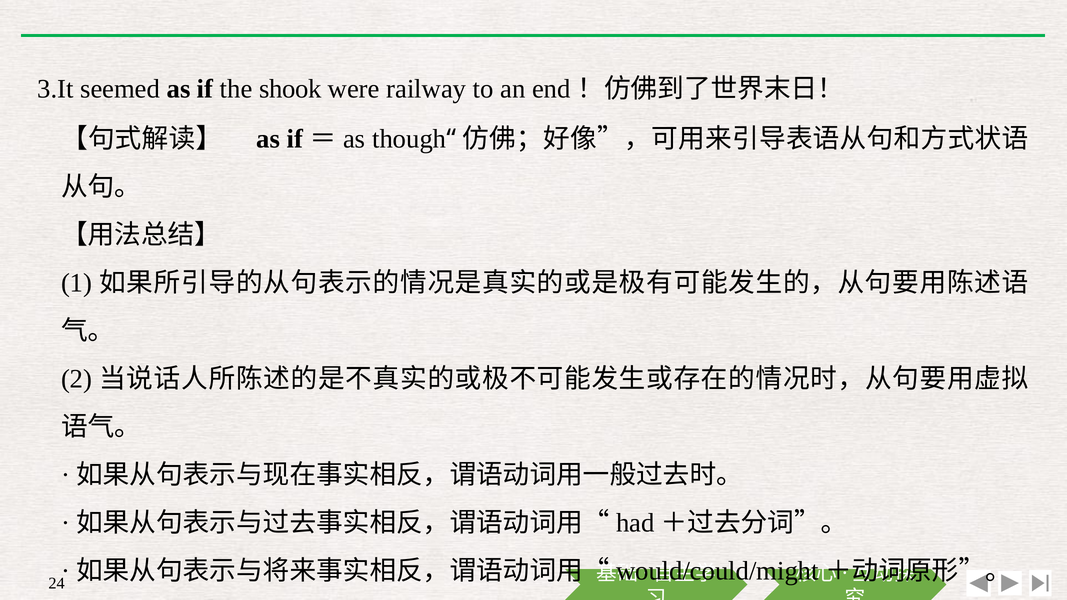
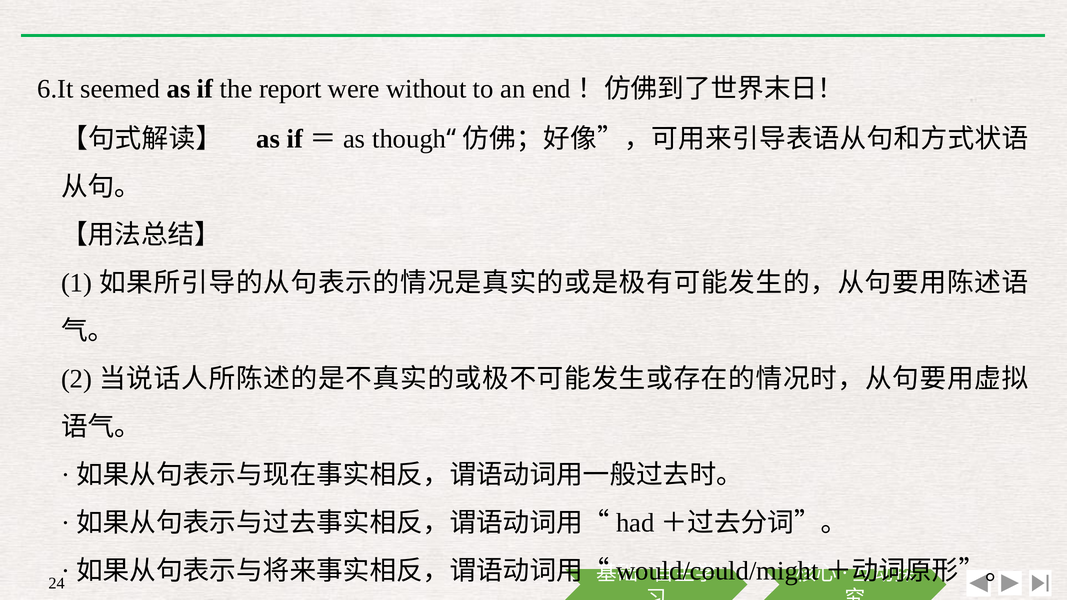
3.It: 3.It -> 6.It
shook: shook -> report
railway: railway -> without
